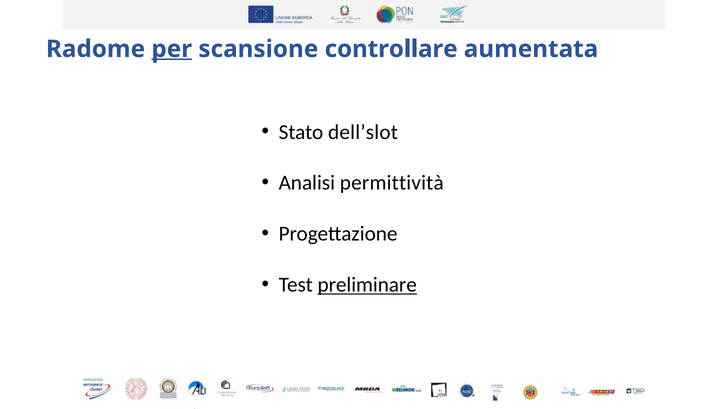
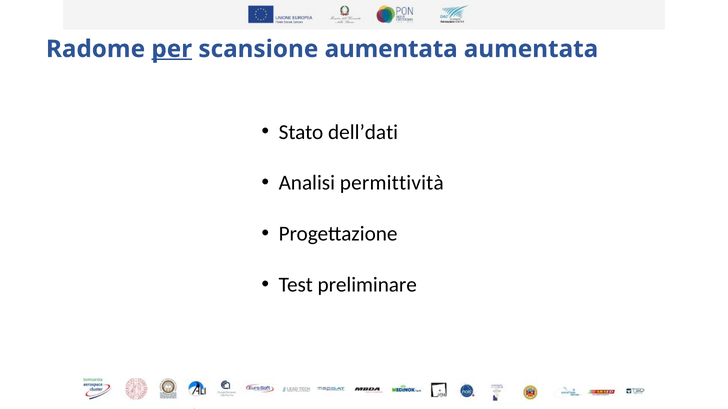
scansione controllare: controllare -> aumentata
dell’slot: dell’slot -> dell’dati
preliminare underline: present -> none
